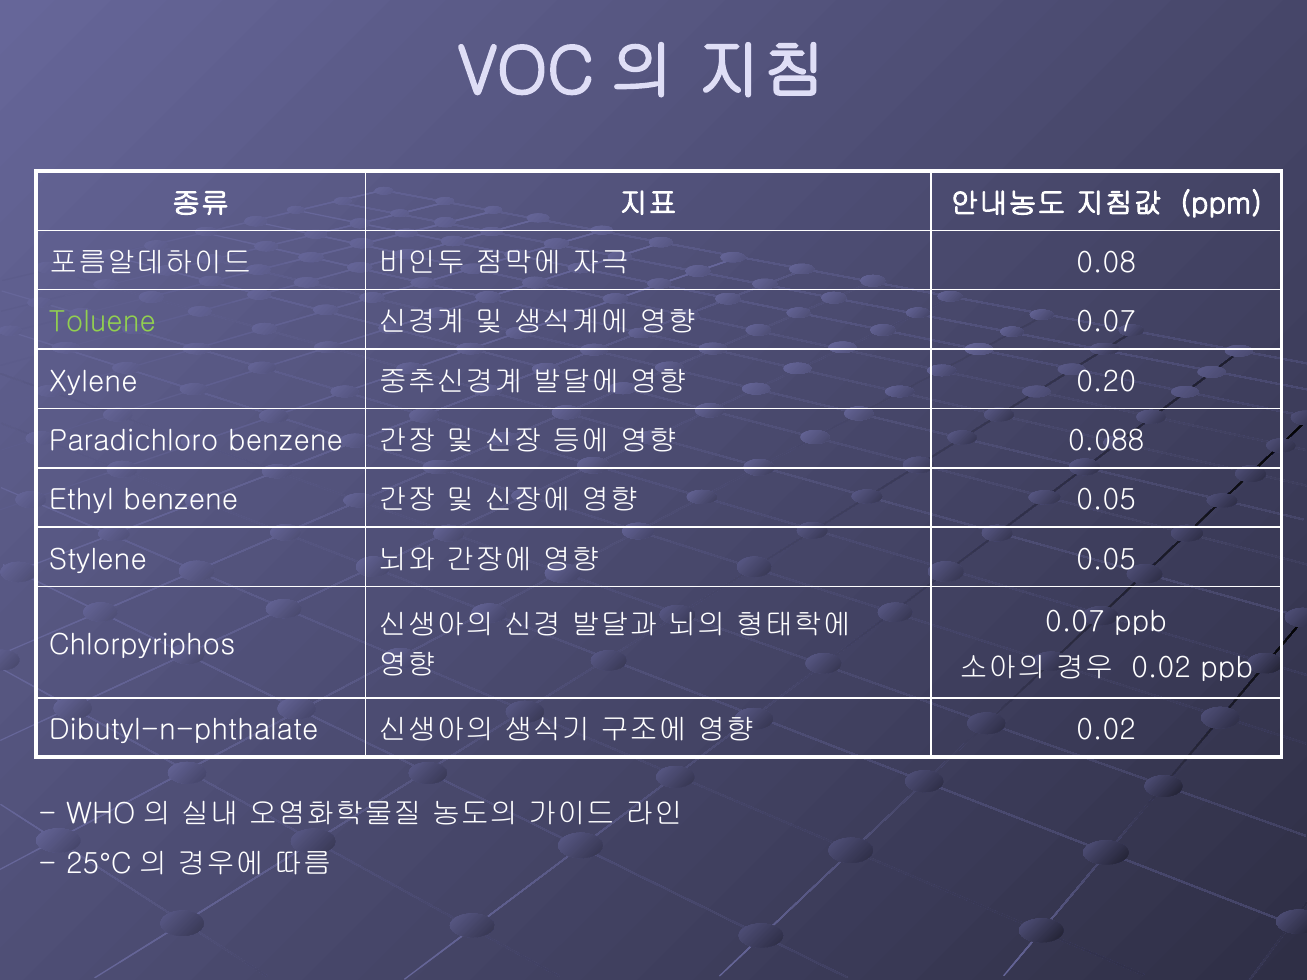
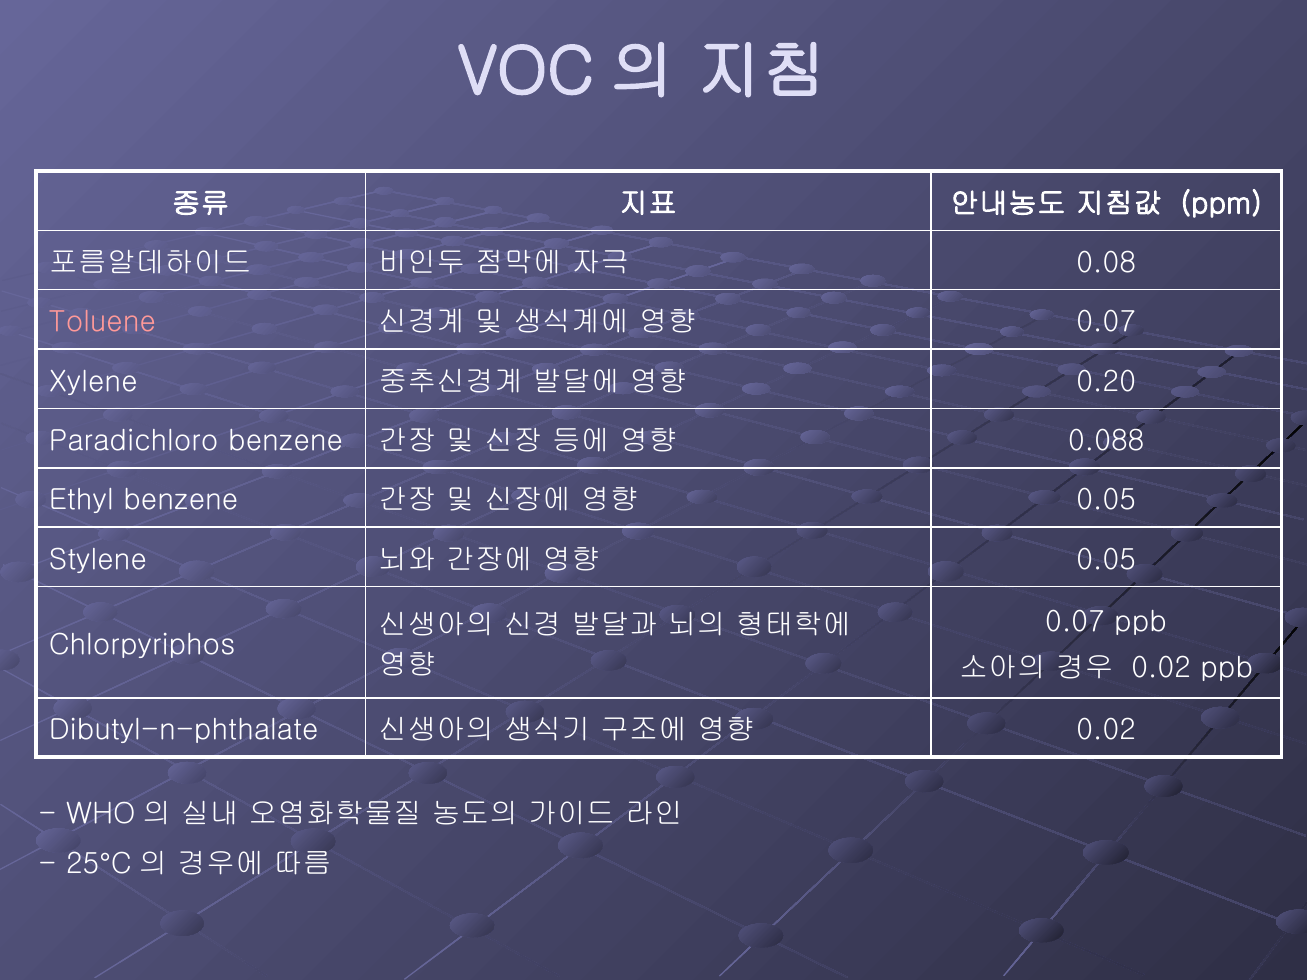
Toluene colour: light green -> pink
